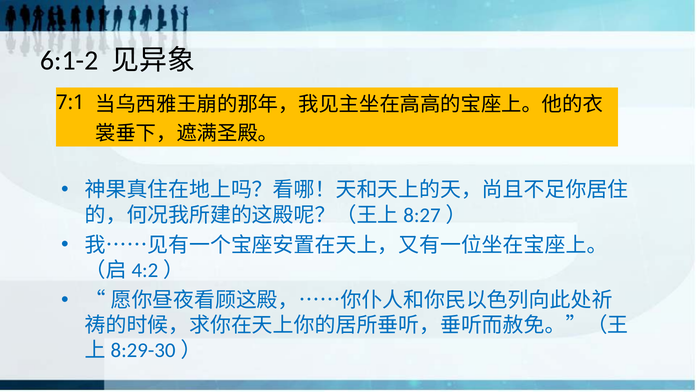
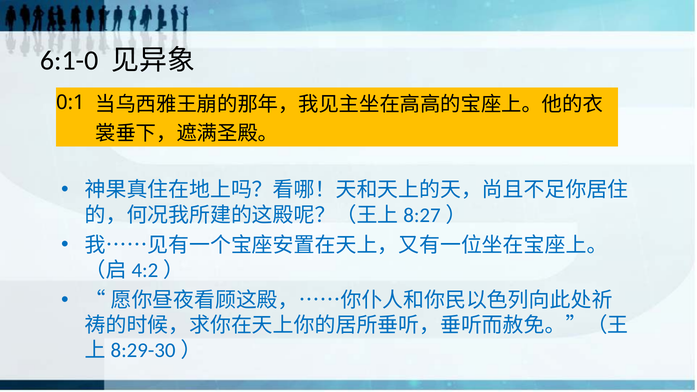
6:1-2: 6:1-2 -> 6:1-0
7:1: 7:1 -> 0:1
